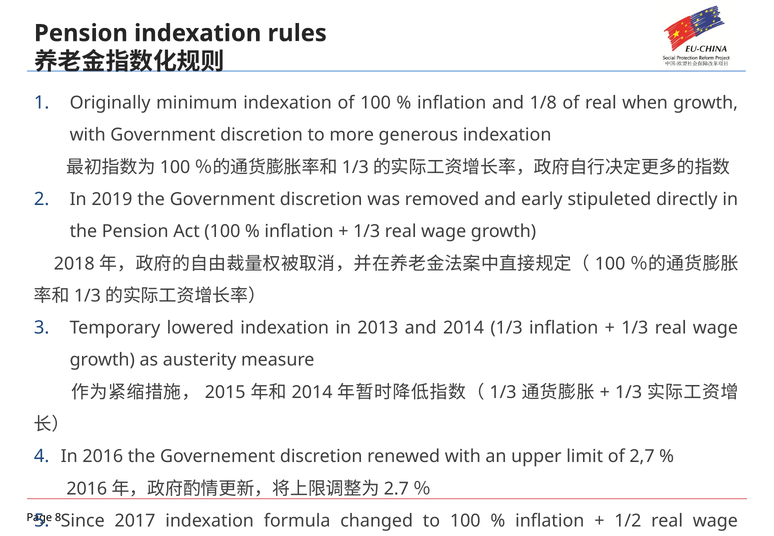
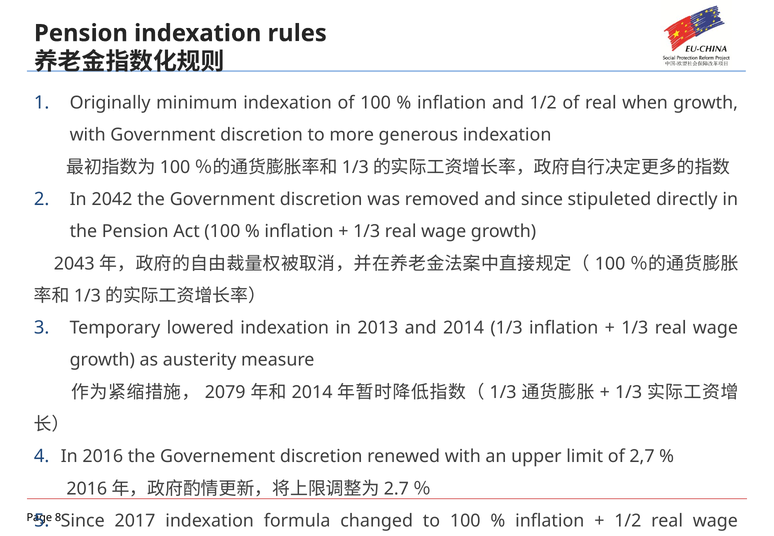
and 1/8: 1/8 -> 1/2
2019: 2019 -> 2042
and early: early -> since
2018: 2018 -> 2043
2015: 2015 -> 2079
